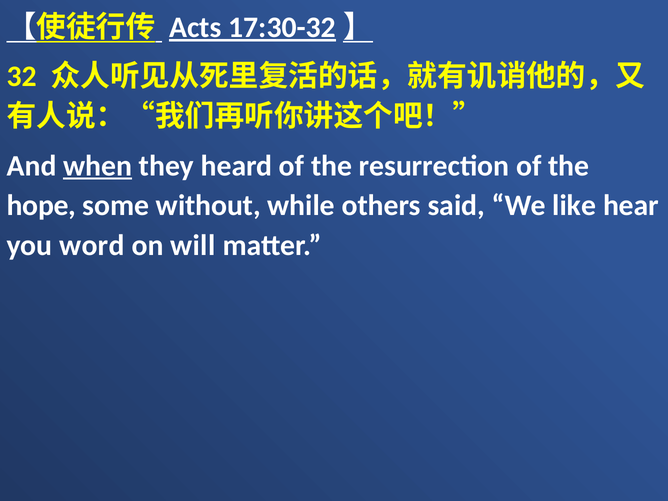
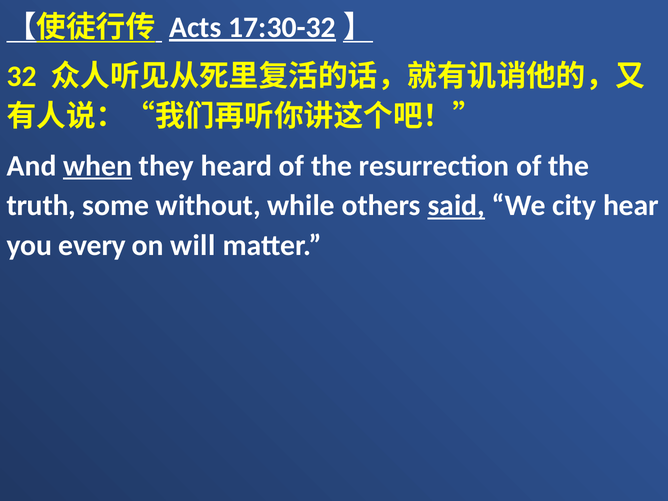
hope: hope -> truth
said underline: none -> present
like: like -> city
word: word -> every
